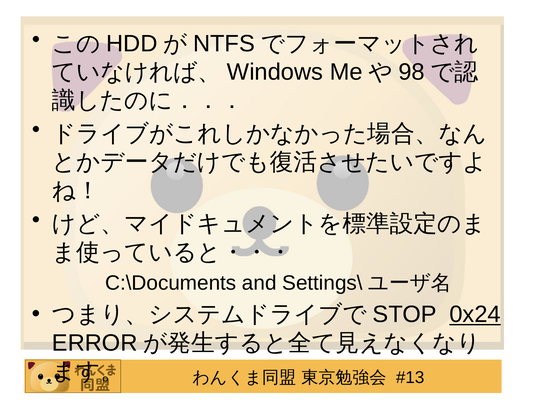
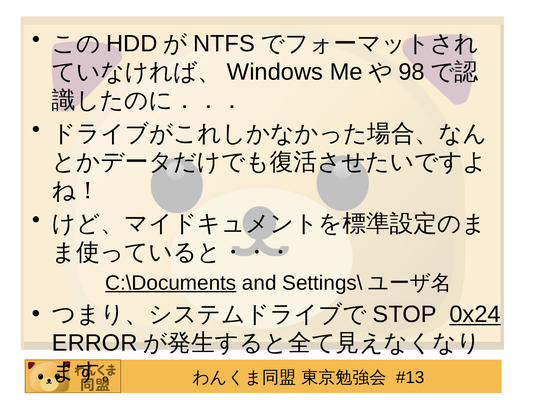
C:\Documents underline: none -> present
